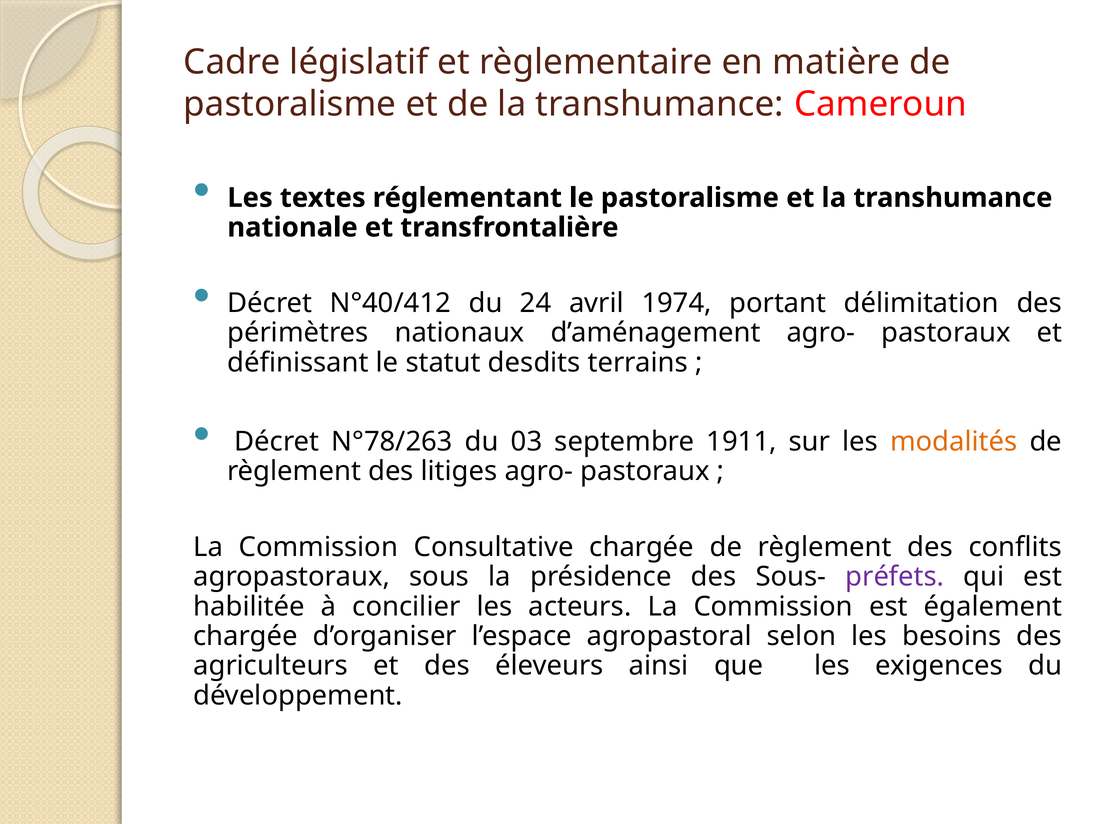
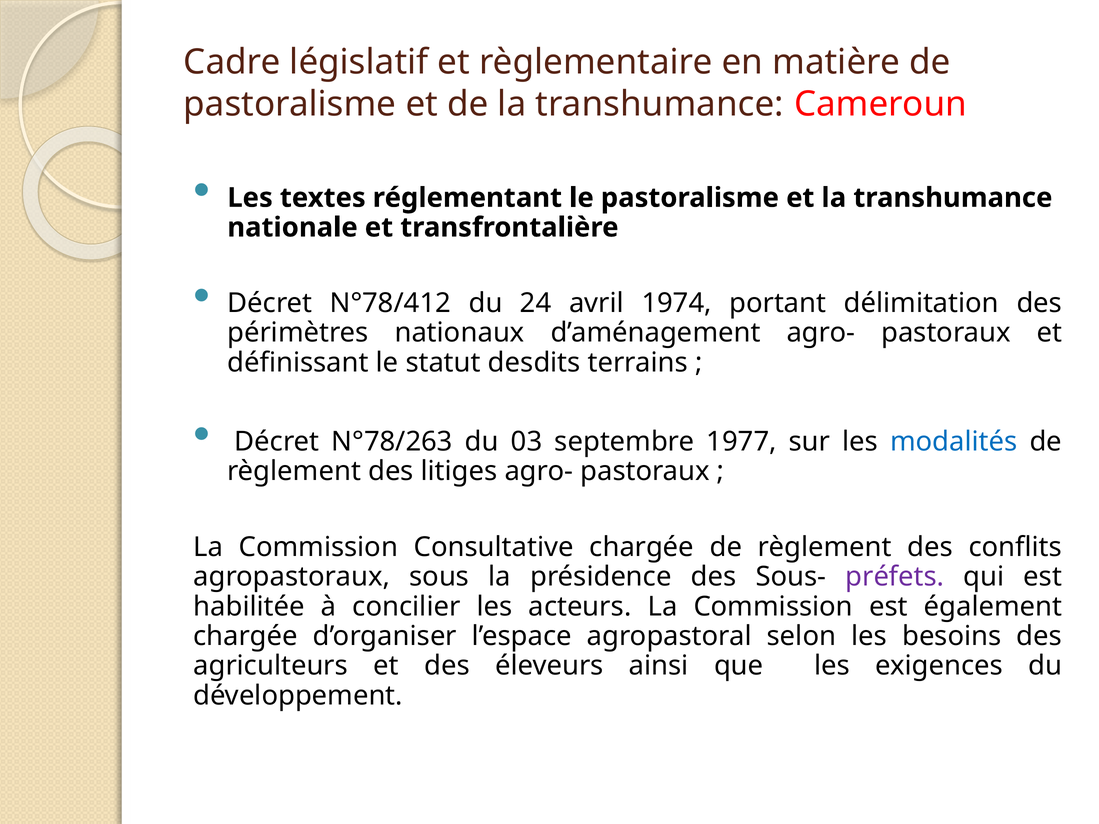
N°40/412: N°40/412 -> N°78/412
1911: 1911 -> 1977
modalités colour: orange -> blue
